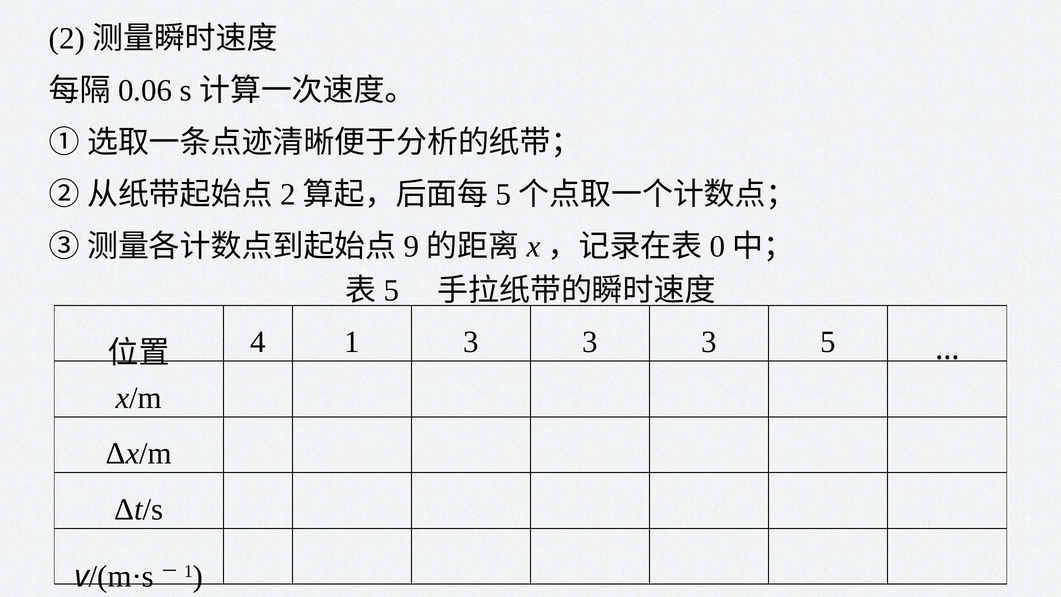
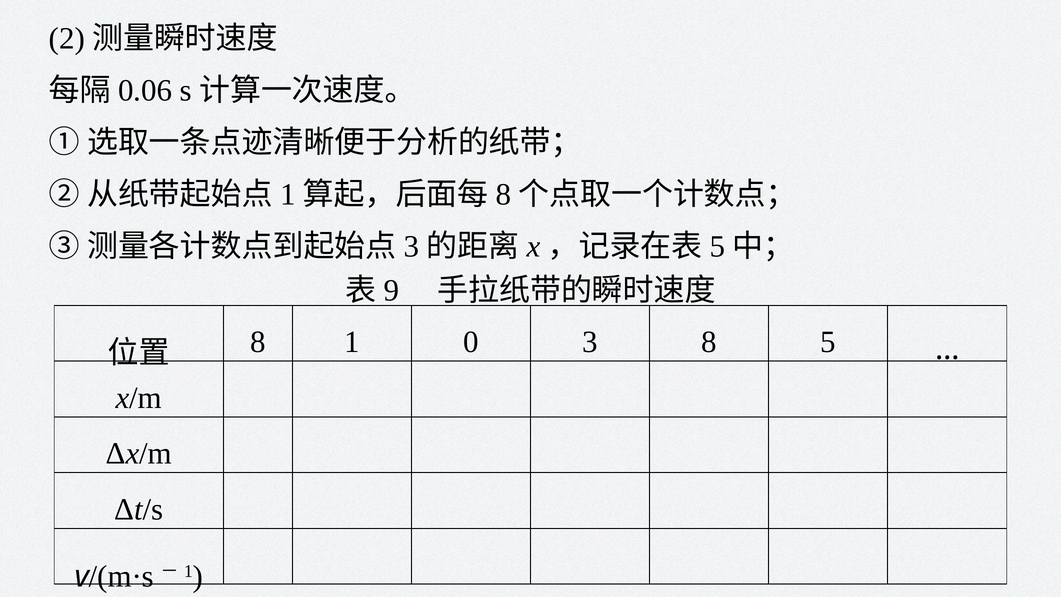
2 at (288, 195): 2 -> 1
5 at (503, 195): 5 -> 8
9 at (411, 247): 9 -> 3
0 at (717, 247): 0 -> 5
5 at (391, 290): 5 -> 9
4 at (258, 342): 4 -> 8
1 3: 3 -> 0
3 at (709, 342): 3 -> 8
